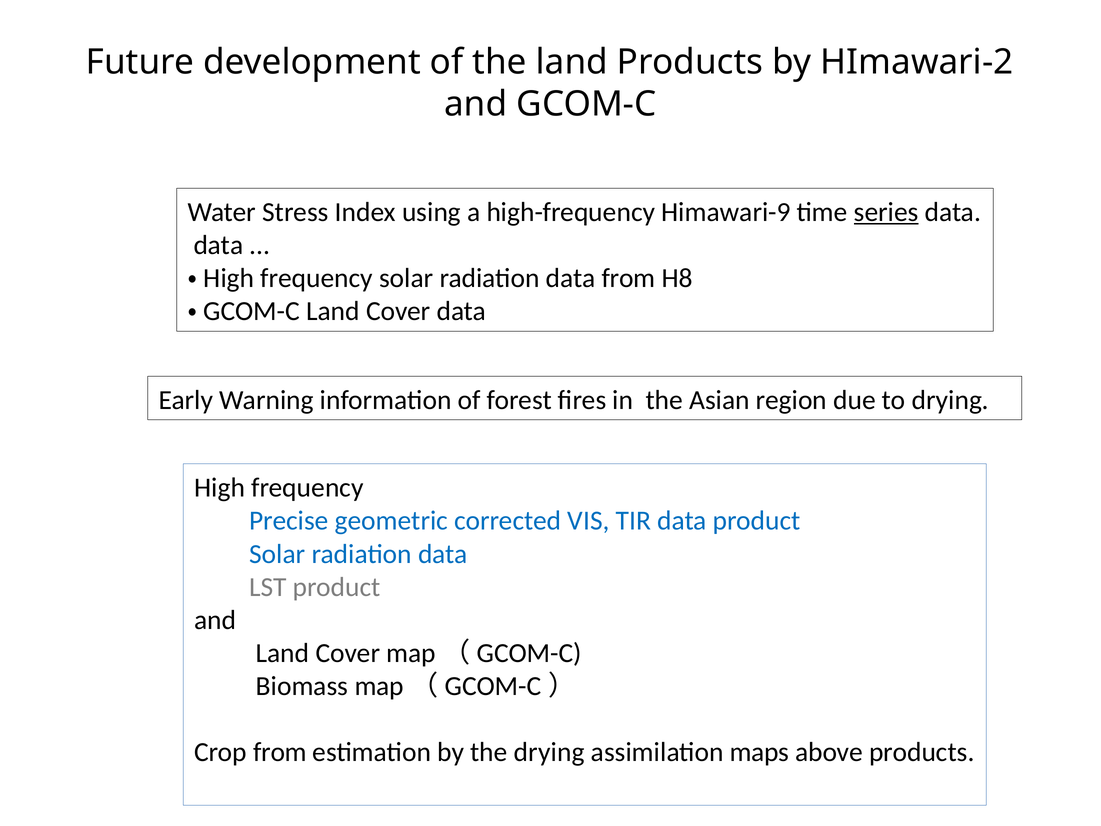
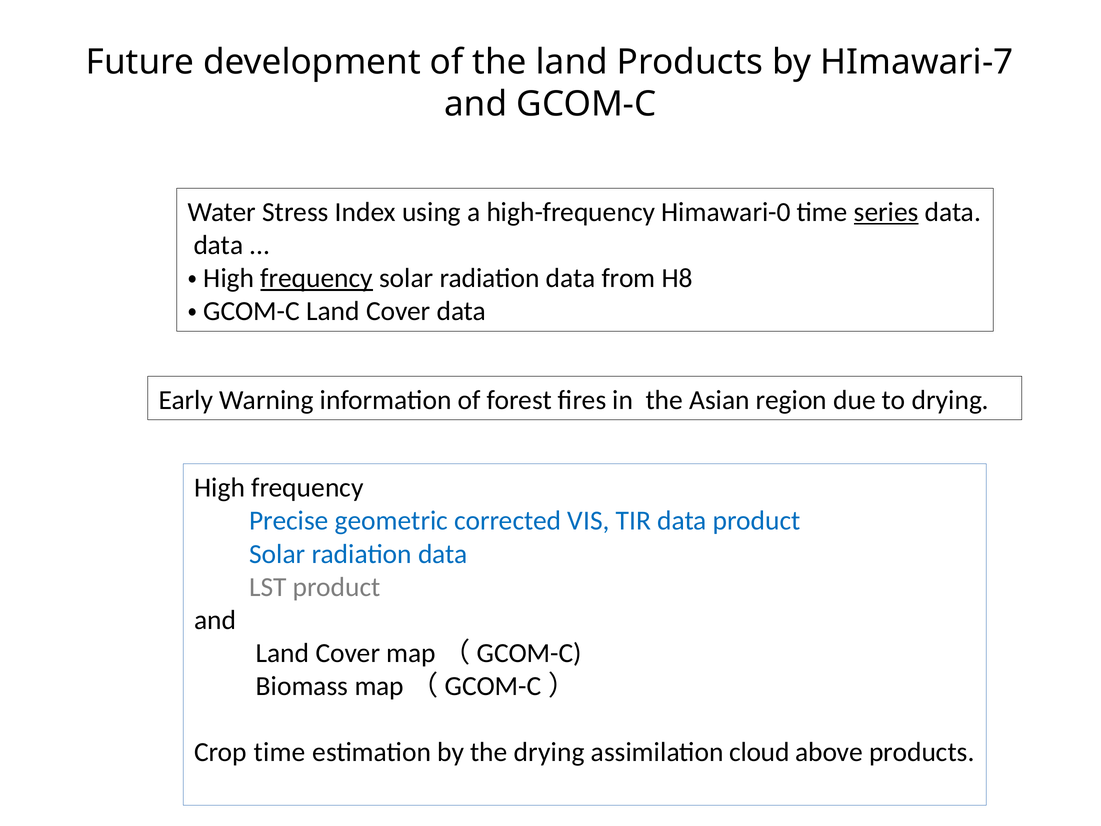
HImawari-2: HImawari-2 -> HImawari-7
Himawari-9: Himawari-9 -> Himawari-0
frequency at (317, 278) underline: none -> present
Crop from: from -> time
maps: maps -> cloud
